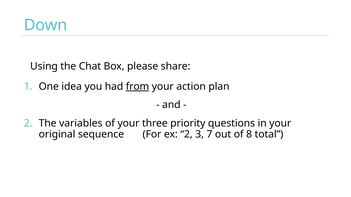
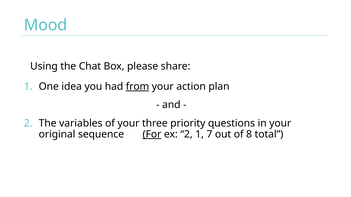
Down: Down -> Mood
For underline: none -> present
2 3: 3 -> 1
